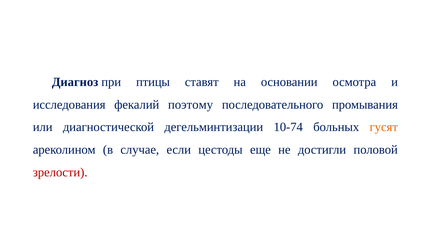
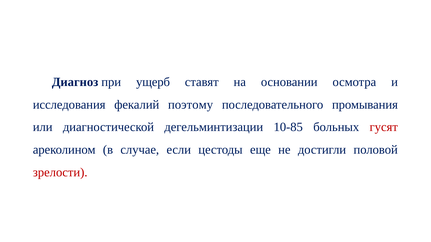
птицы: птицы -> ущерб
10-74: 10-74 -> 10-85
гусят colour: orange -> red
